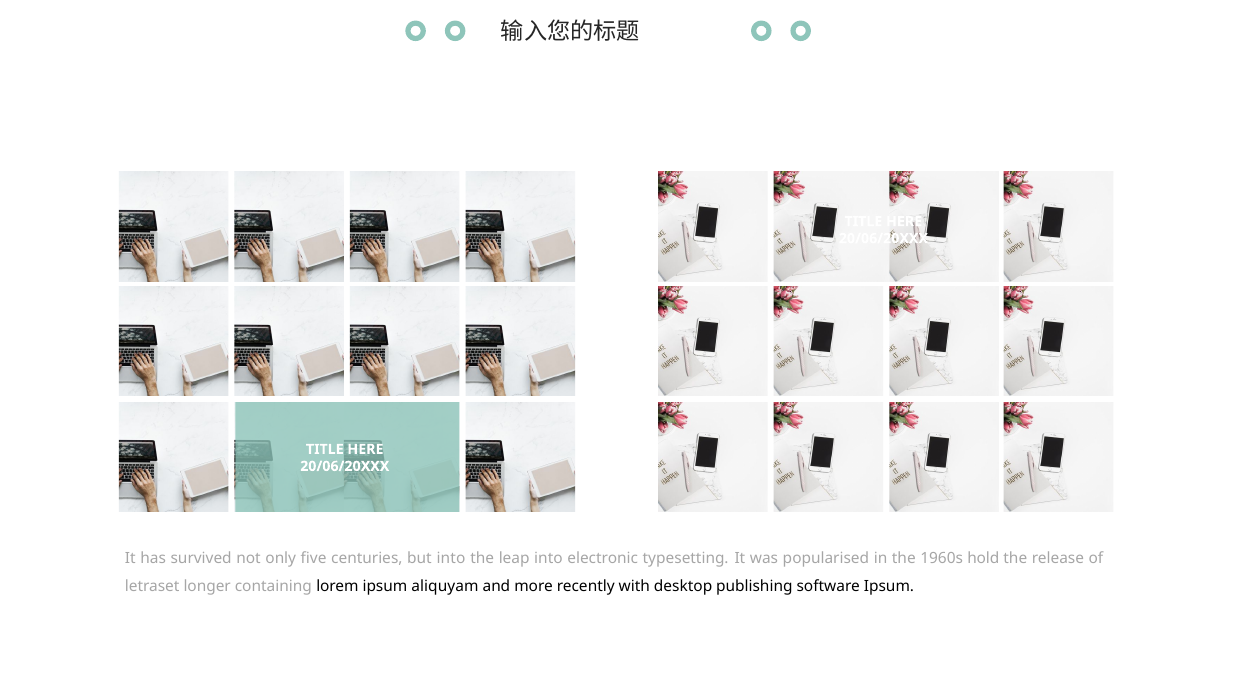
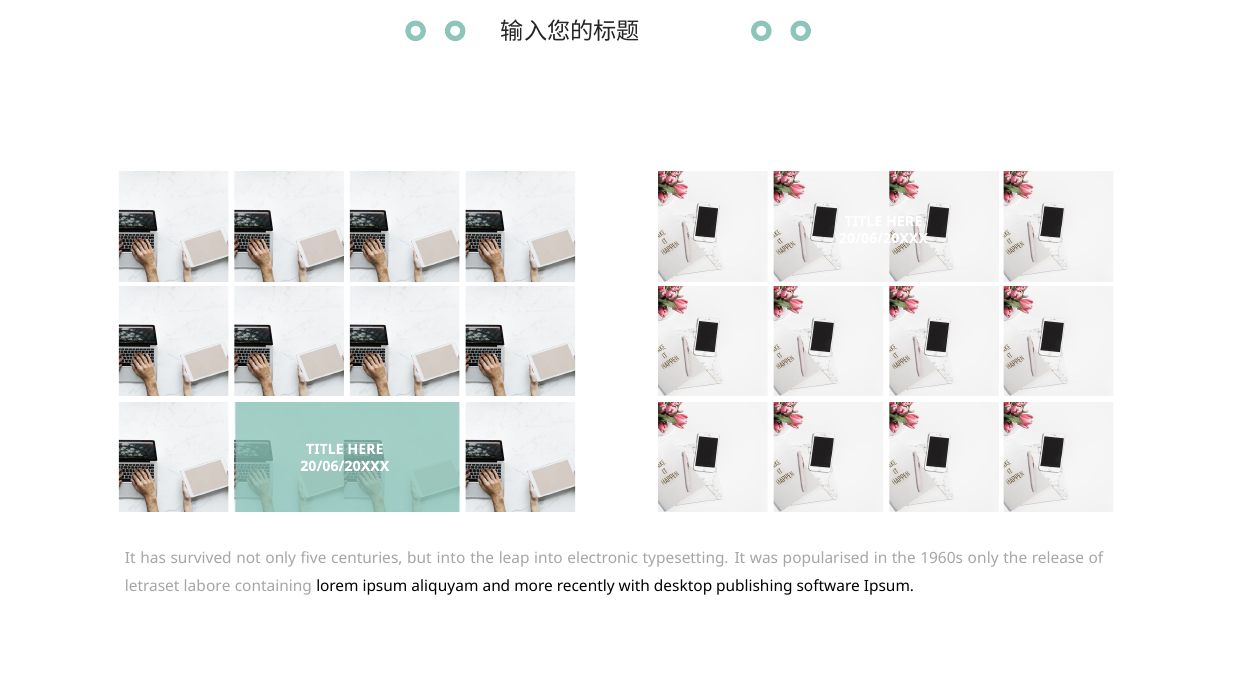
1960s hold: hold -> only
longer: longer -> labore
